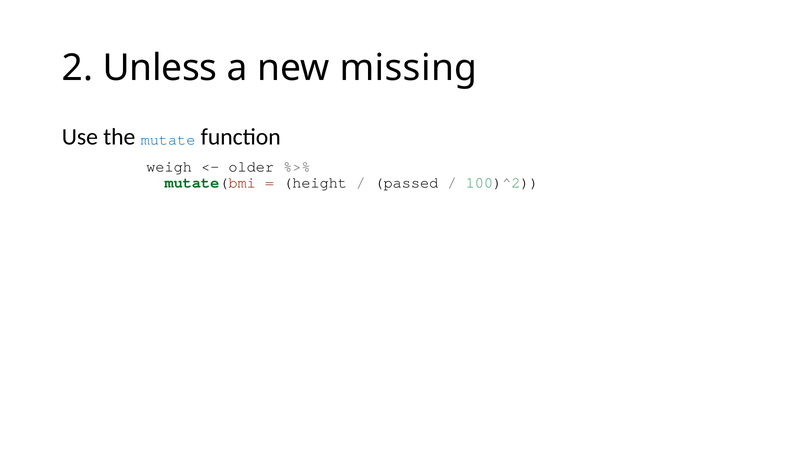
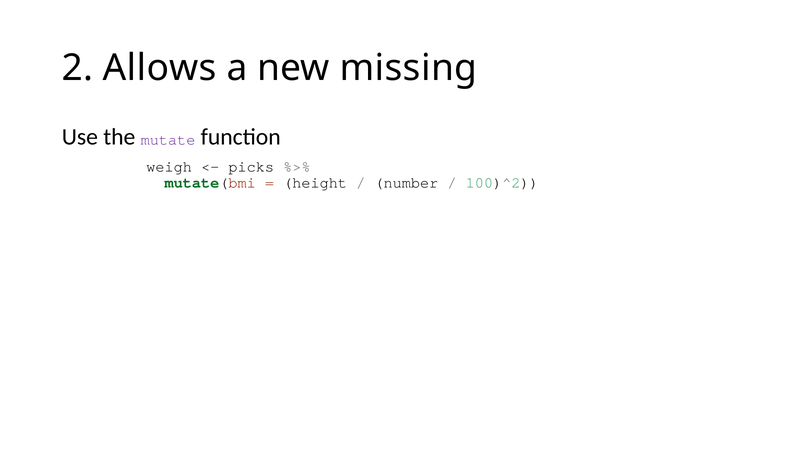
Unless: Unless -> Allows
mutate colour: blue -> purple
older: older -> picks
passed: passed -> number
